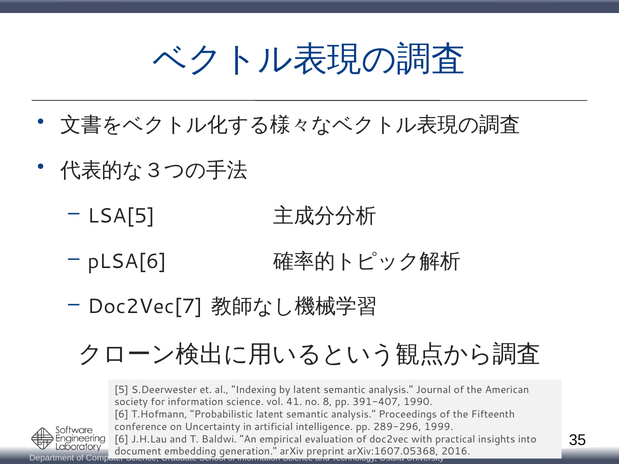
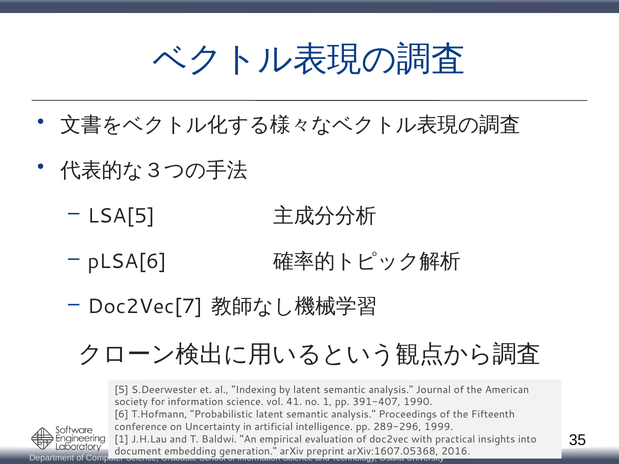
no 8: 8 -> 1
6 at (121, 439): 6 -> 1
